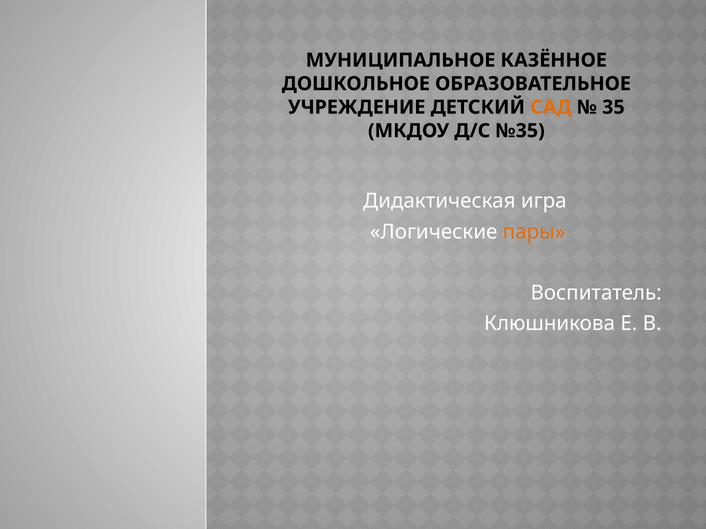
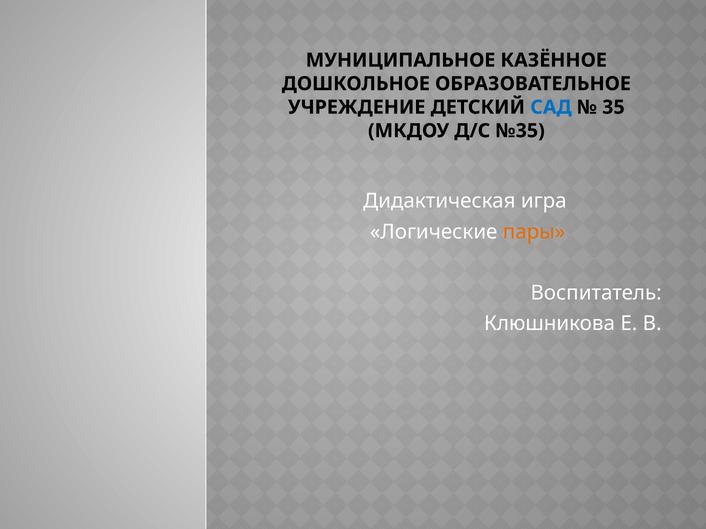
САД colour: orange -> blue
